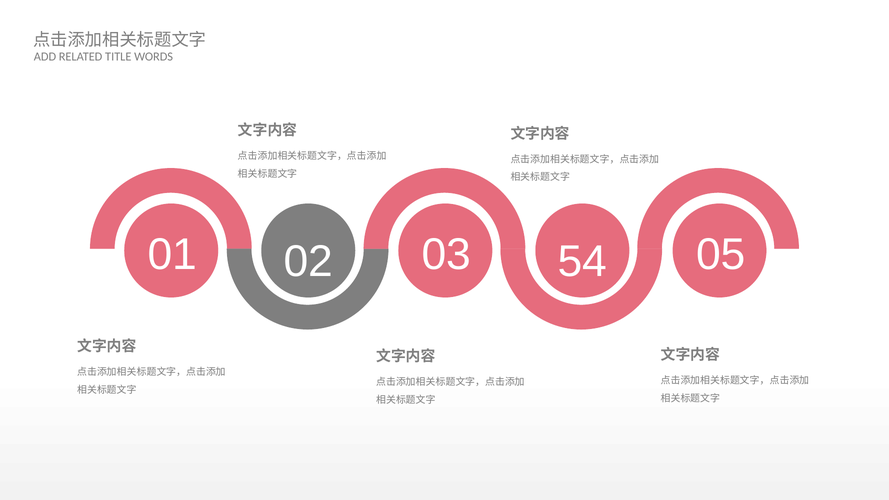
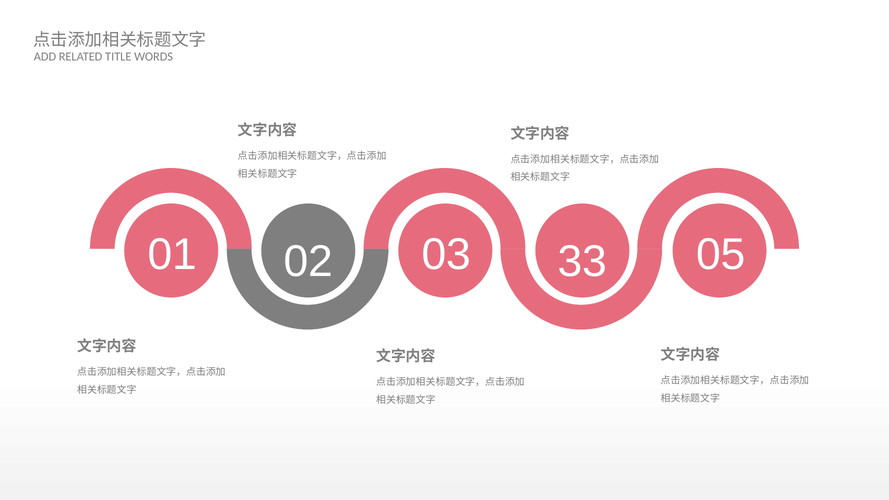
54: 54 -> 33
